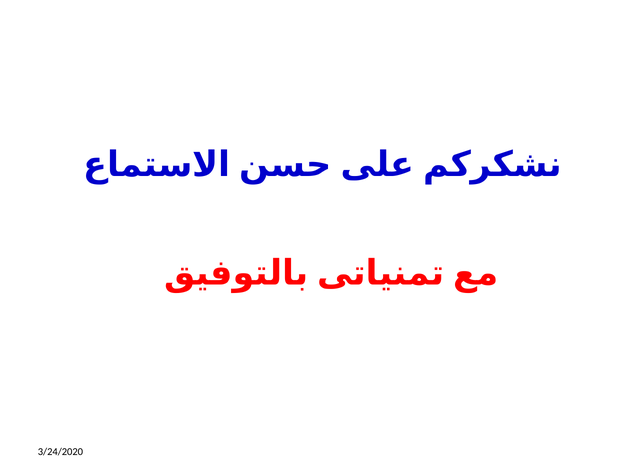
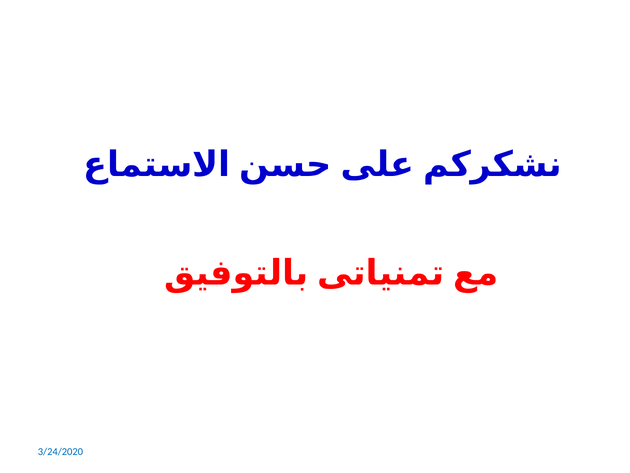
3/24/2020 colour: black -> blue
